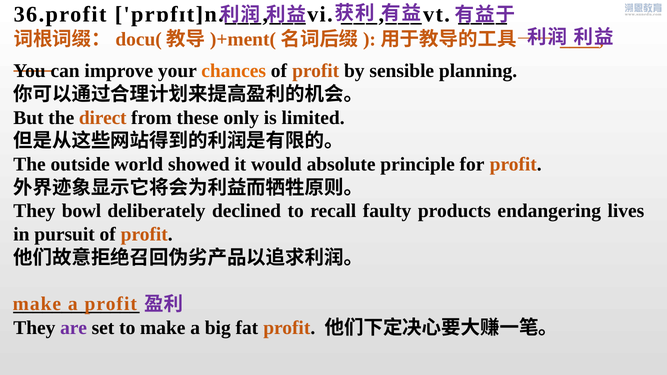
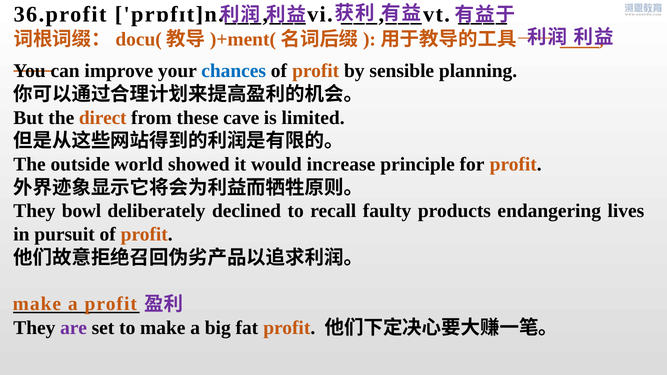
chances colour: orange -> blue
only: only -> cave
absolute: absolute -> increase
